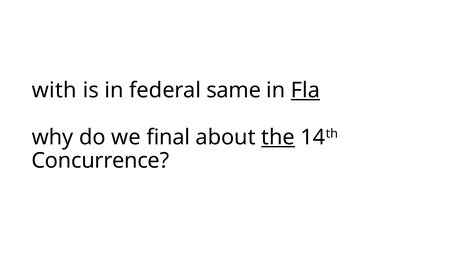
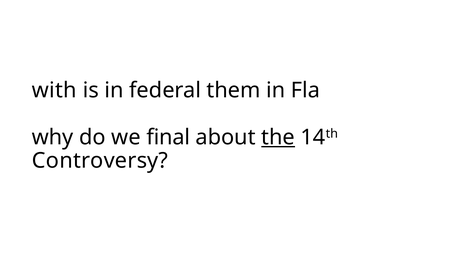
same: same -> them
Fla underline: present -> none
Concurrence: Concurrence -> Controversy
